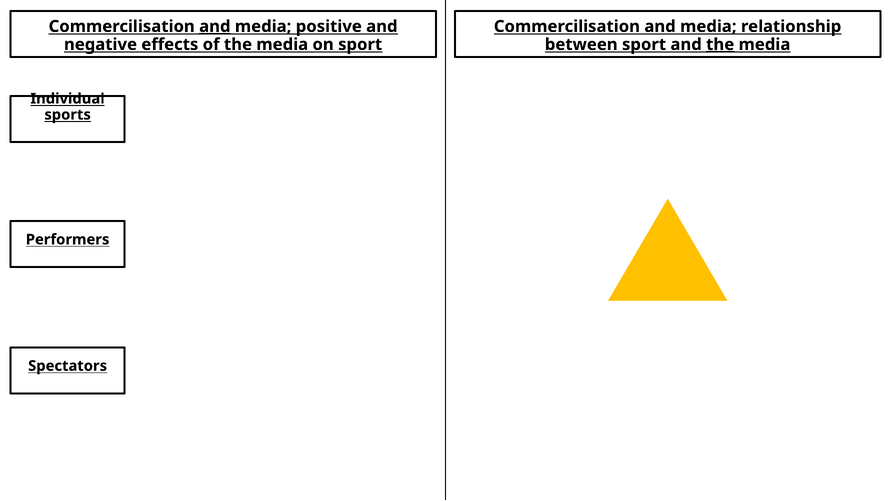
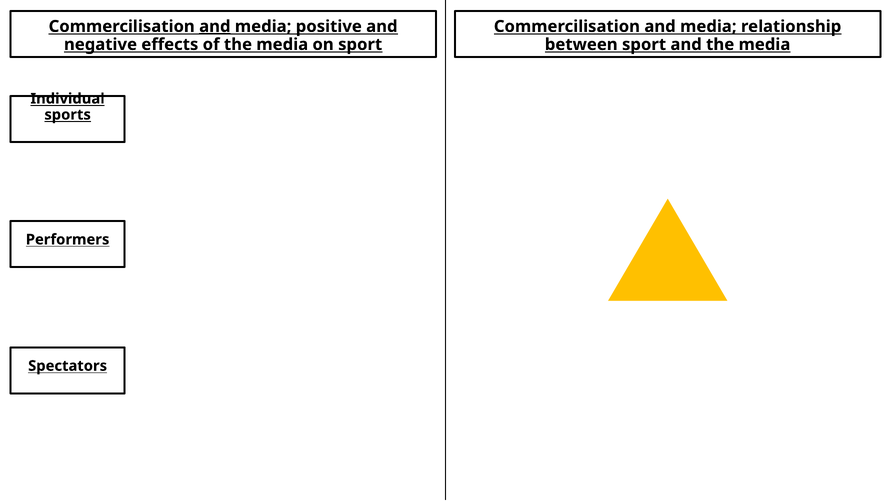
the at (720, 45) underline: present -> none
